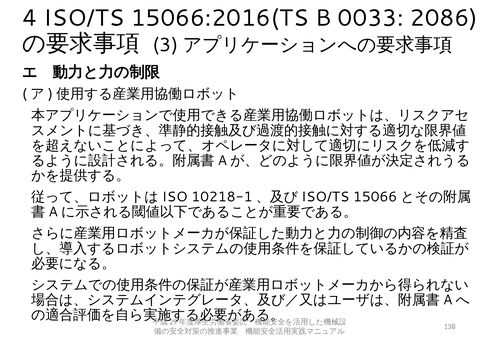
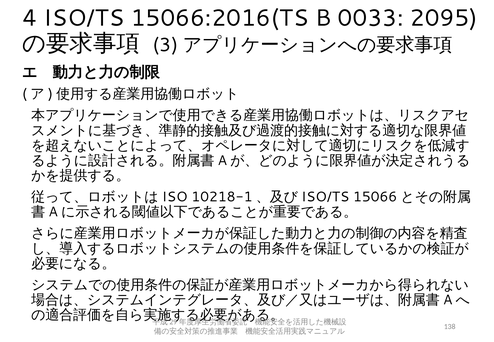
2086: 2086 -> 2095
